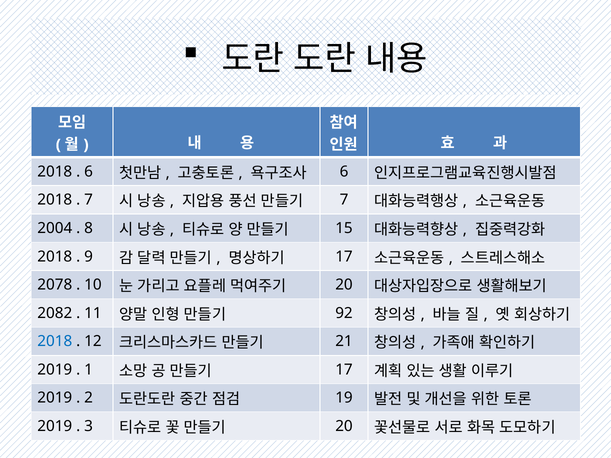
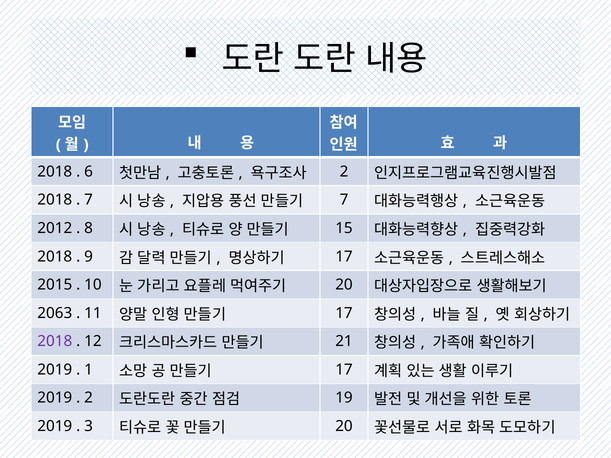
6 at (344, 172): 6 -> 2
2004: 2004 -> 2012
2078: 2078 -> 2015
2082: 2082 -> 2063
92 at (344, 313): 92 -> 17
2018 at (55, 342) colour: blue -> purple
